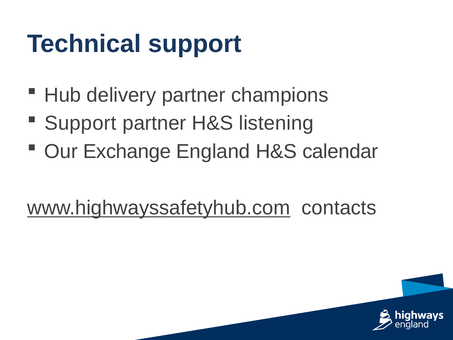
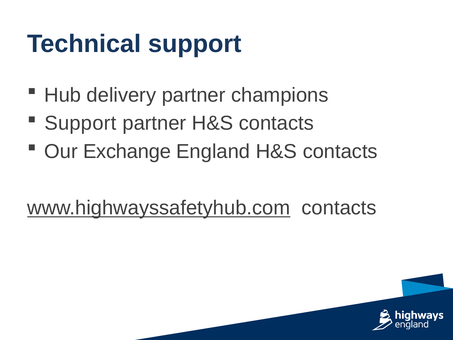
partner H&S listening: listening -> contacts
England H&S calendar: calendar -> contacts
